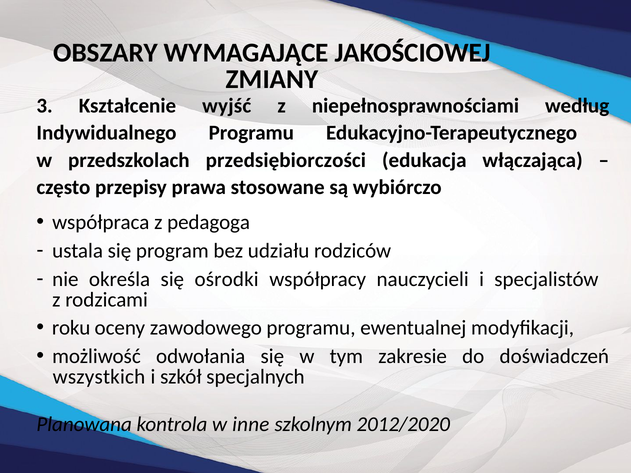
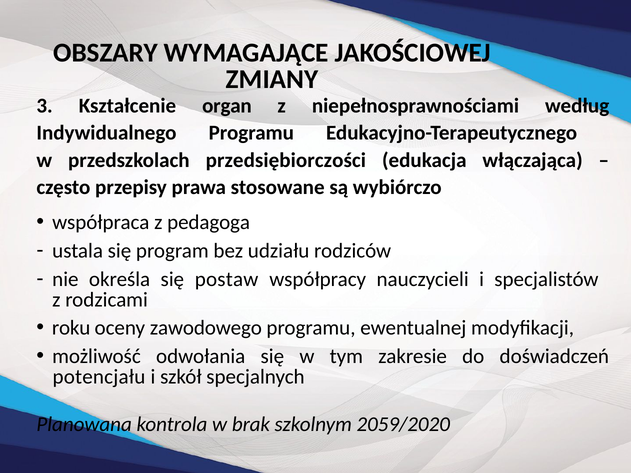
wyjść: wyjść -> organ
ośrodki: ośrodki -> postaw
wszystkich: wszystkich -> potencjału
inne: inne -> brak
2012/2020: 2012/2020 -> 2059/2020
